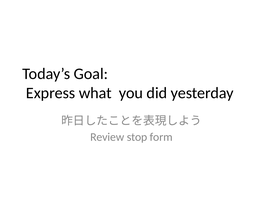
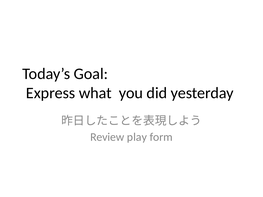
stop: stop -> play
